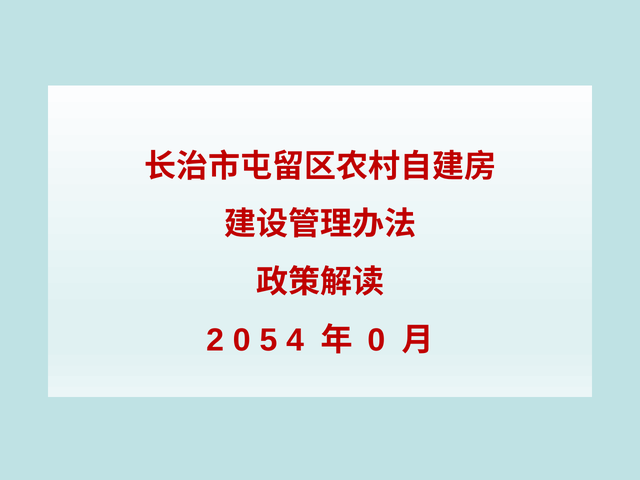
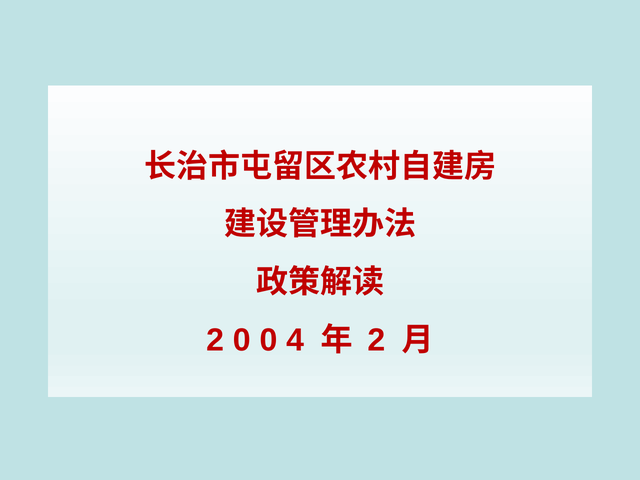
0 5: 5 -> 0
0 at (376, 340): 0 -> 2
